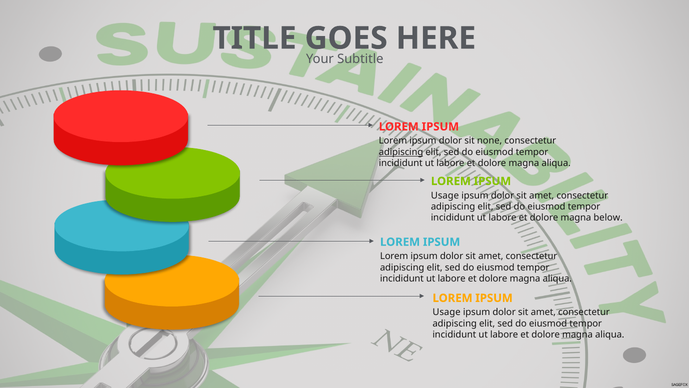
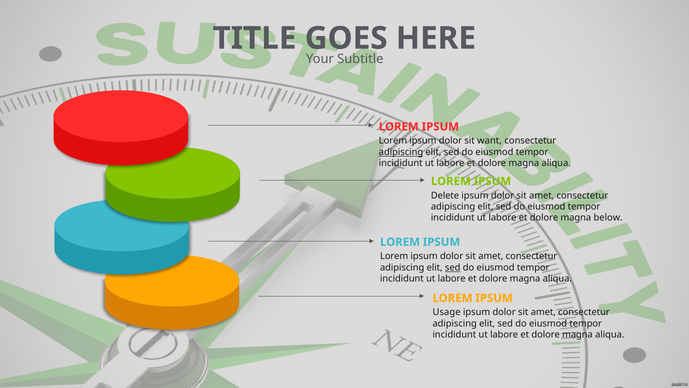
none: none -> want
Usage at (445, 195): Usage -> Delete
sed at (453, 267) underline: none -> present
